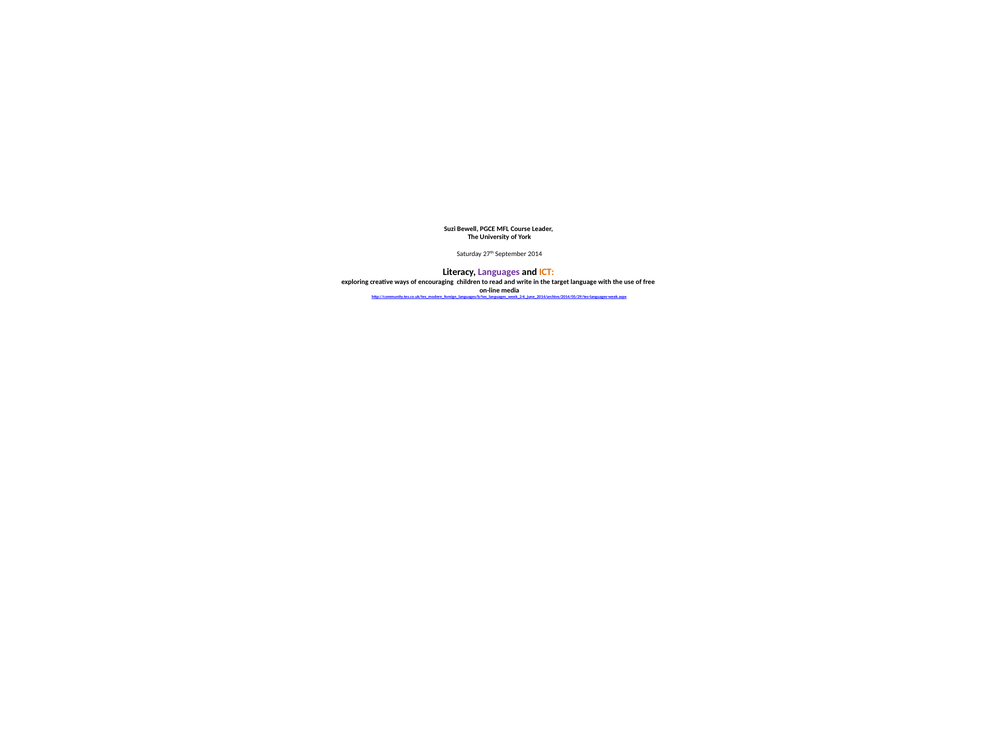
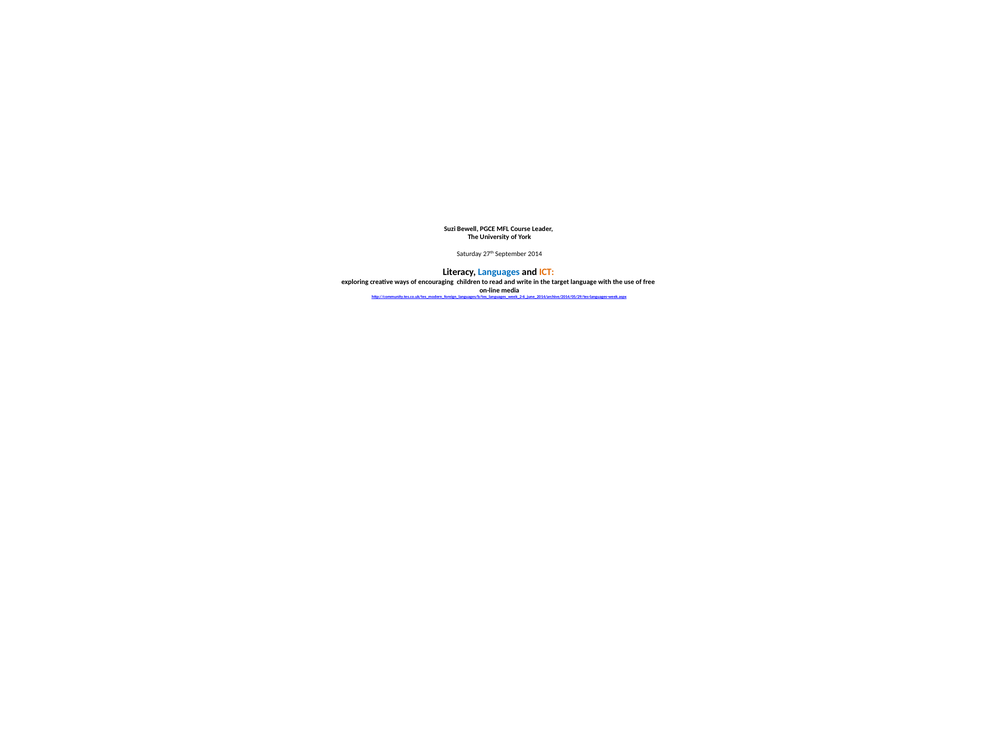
Languages colour: purple -> blue
